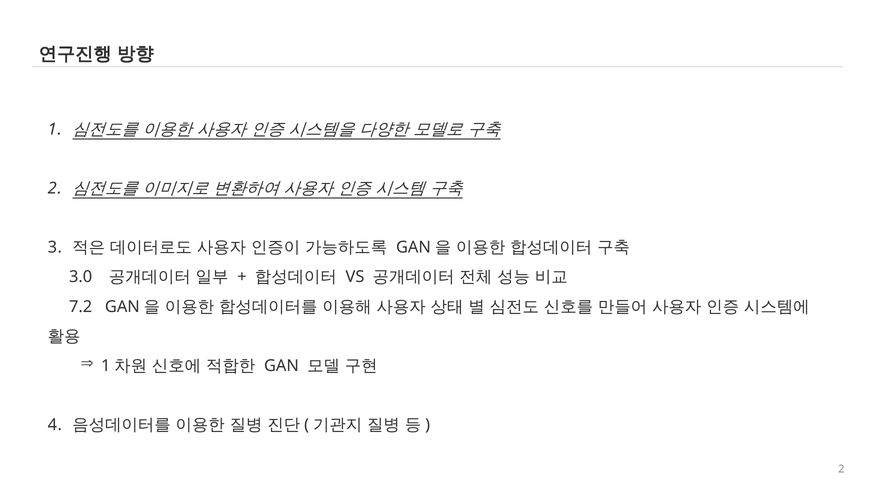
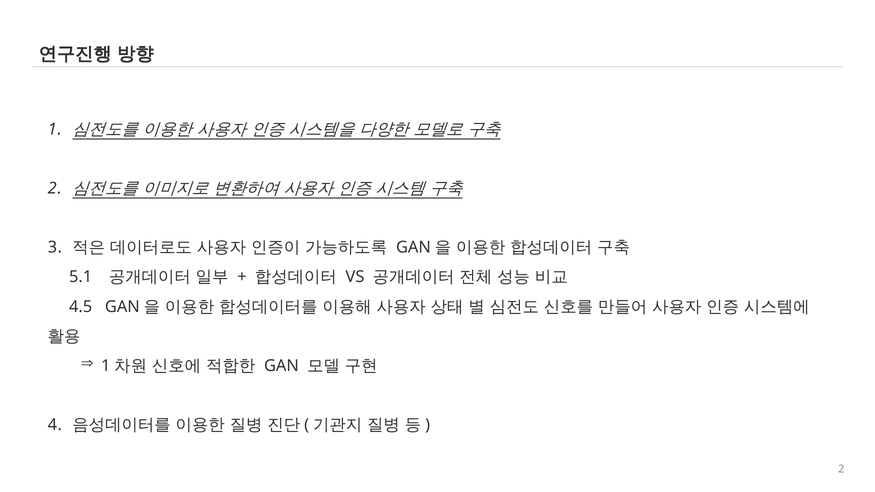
3.0: 3.0 -> 5.1
7.2: 7.2 -> 4.5
